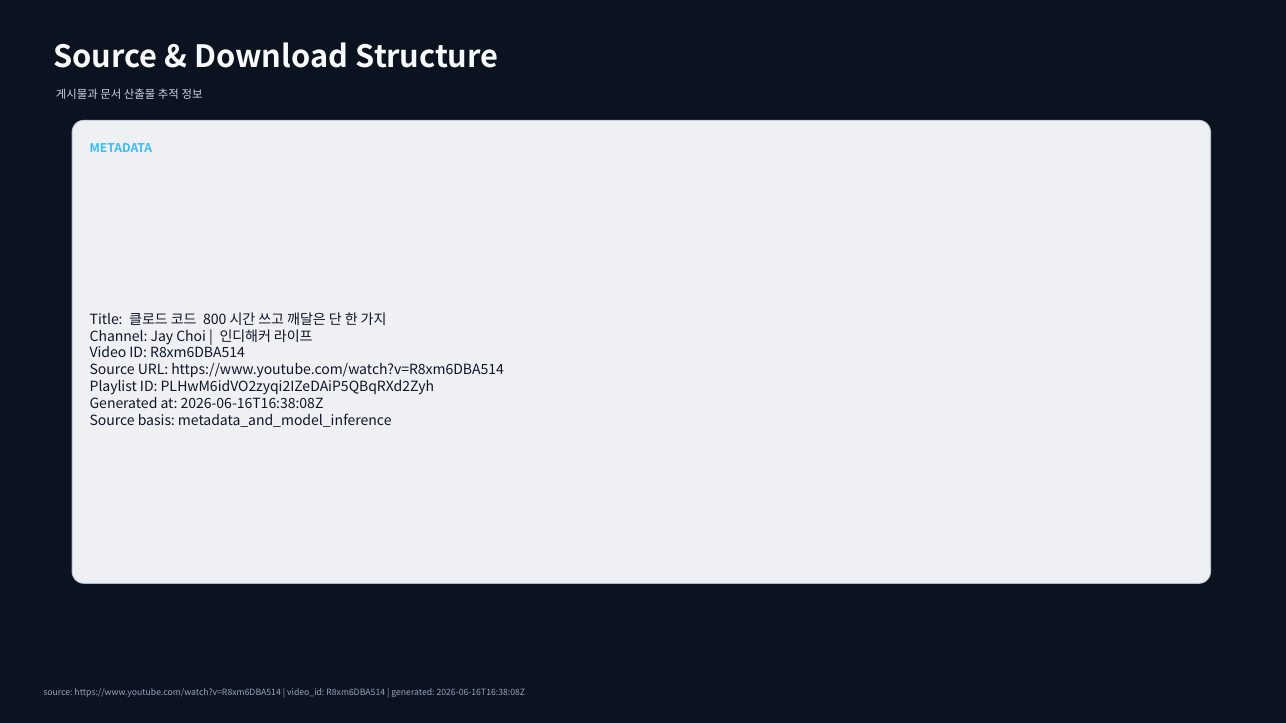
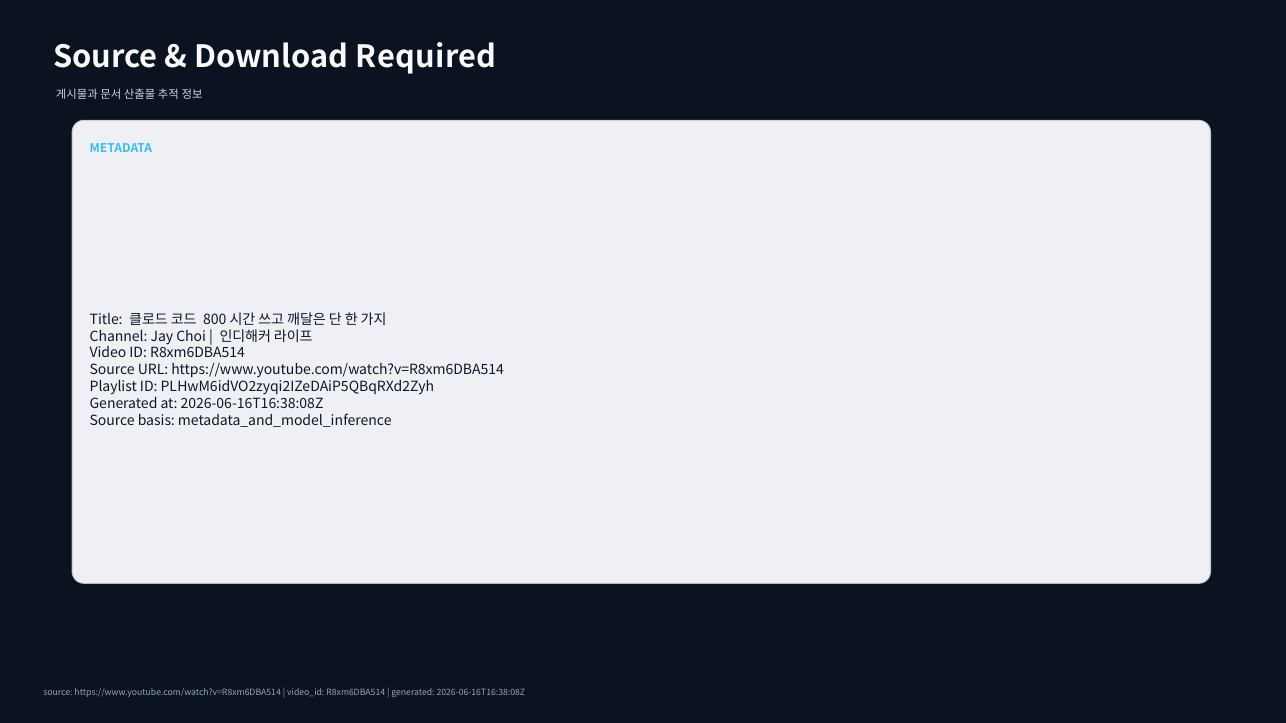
Structure: Structure -> Required
